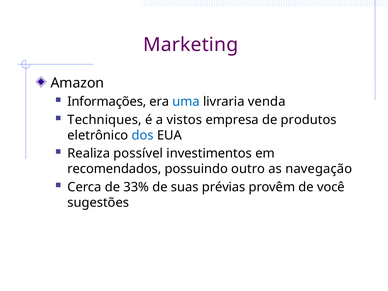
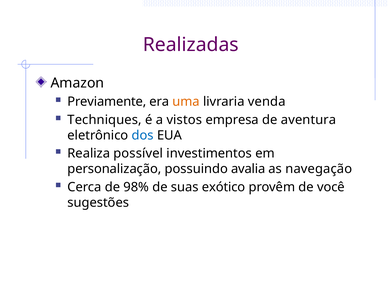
Marketing: Marketing -> Realizadas
Informações: Informações -> Previamente
uma colour: blue -> orange
produtos: produtos -> aventura
recomendados: recomendados -> personalização
outro: outro -> avalia
33%: 33% -> 98%
prévias: prévias -> exótico
